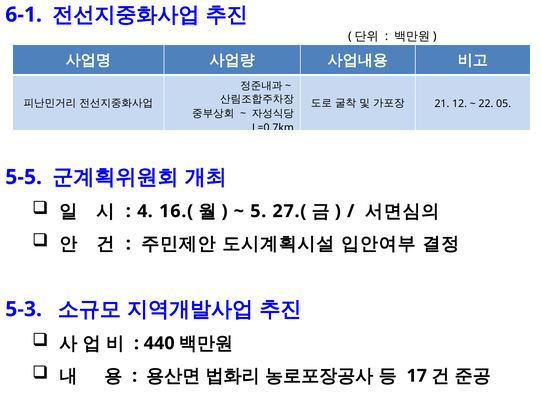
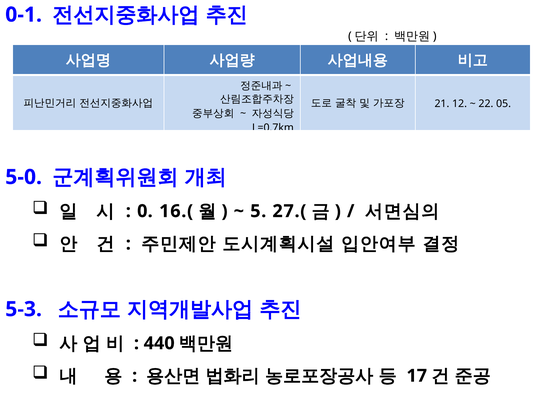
6-1: 6-1 -> 0-1
5-5: 5-5 -> 5-0
4: 4 -> 0
